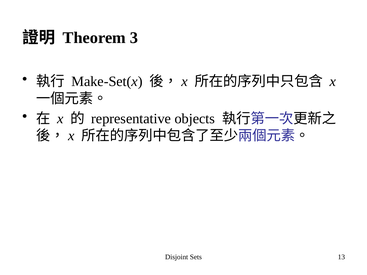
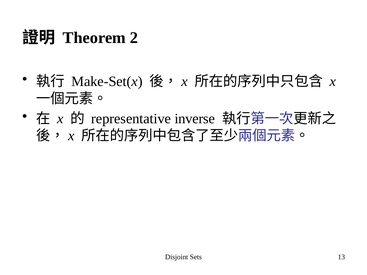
3: 3 -> 2
objects: objects -> inverse
